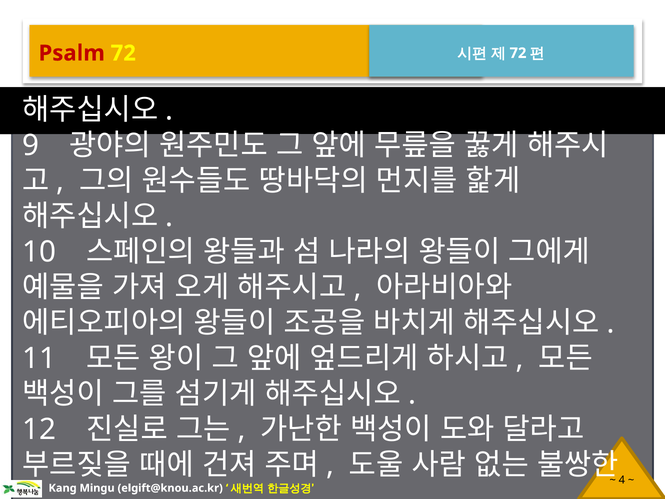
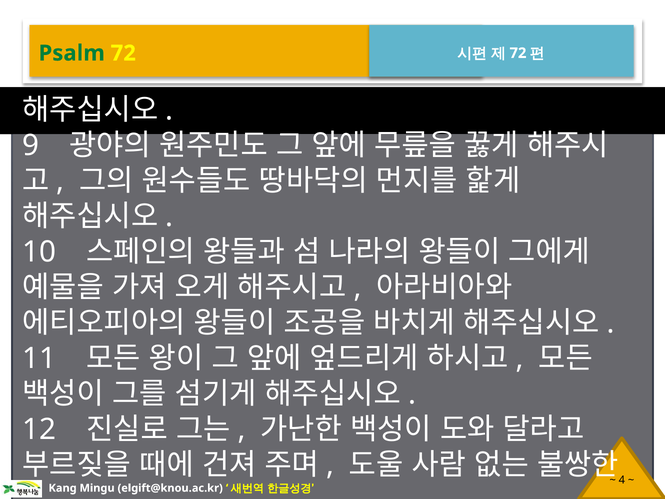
Psalm colour: red -> green
